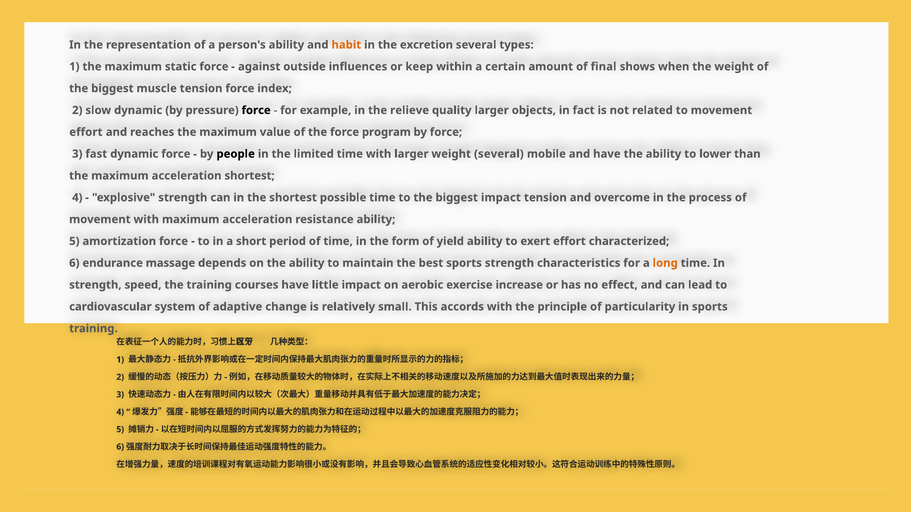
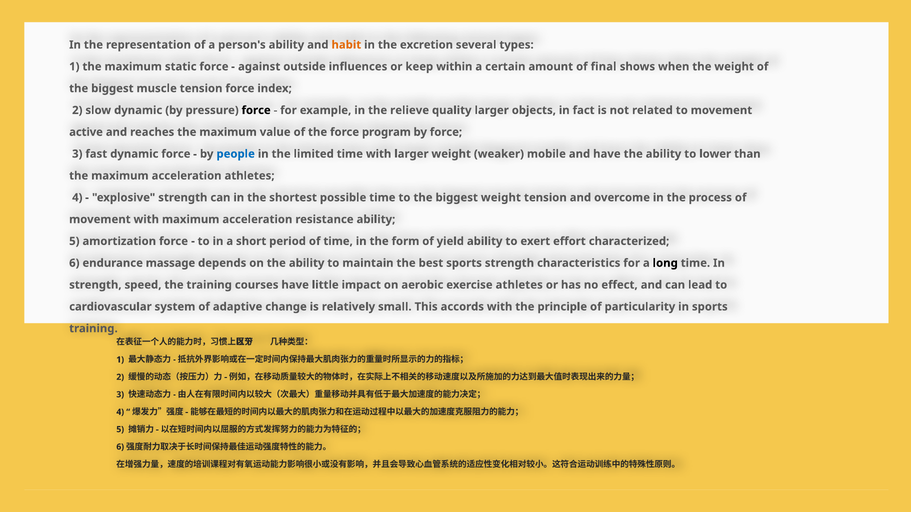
effort at (86, 132): effort -> active
people colour: black -> blue
weight several: several -> weaker
acceleration shortest: shortest -> athletes
biggest impact: impact -> weight
long colour: orange -> black
exercise increase: increase -> athletes
